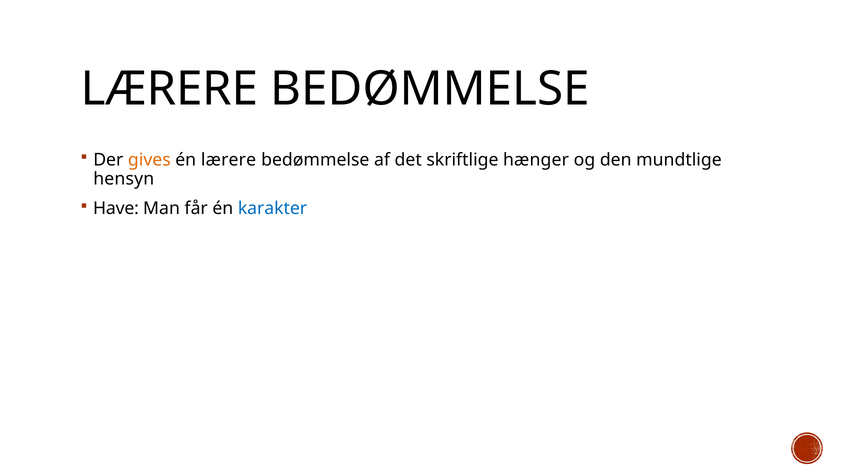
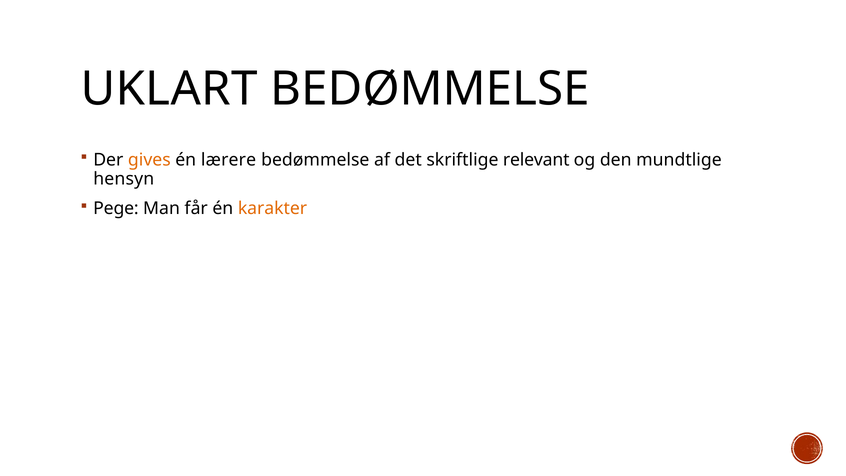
LÆRERE at (169, 89): LÆRERE -> UKLART
hænger: hænger -> relevant
Have: Have -> Pege
karakter colour: blue -> orange
